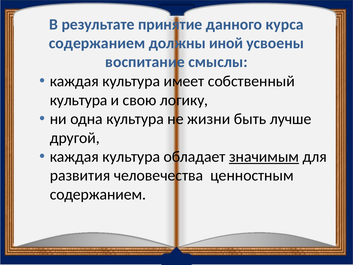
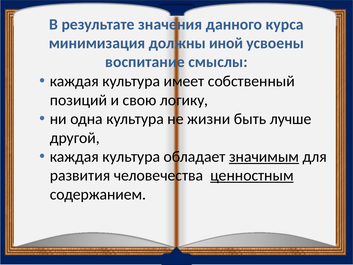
принятие: принятие -> значения
содержанием at (97, 43): содержанием -> минимизация
культура at (79, 100): культура -> позиций
ценностным underline: none -> present
